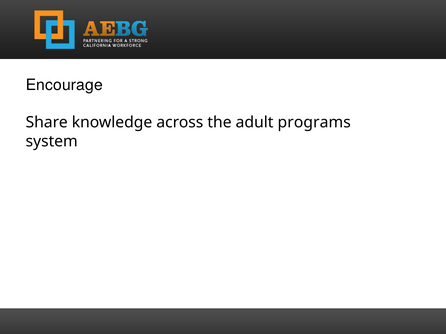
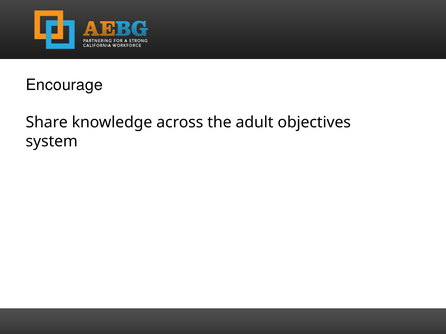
programs: programs -> objectives
